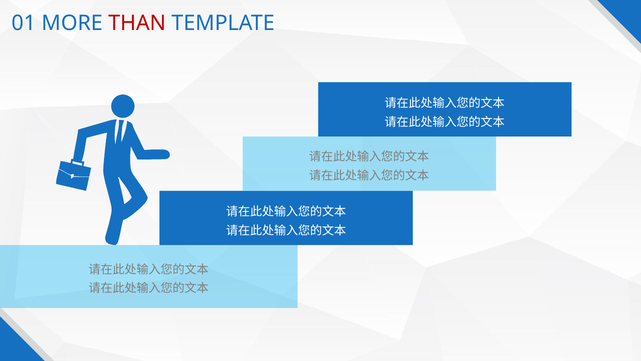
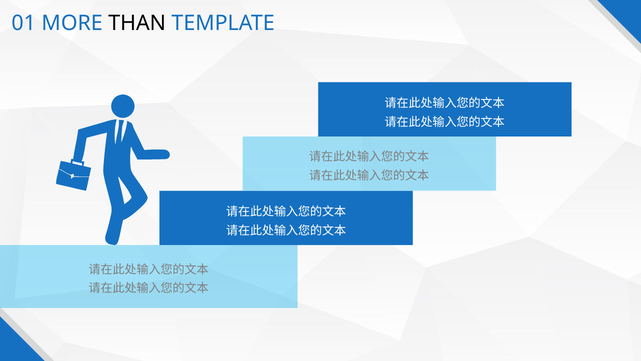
THAN colour: red -> black
